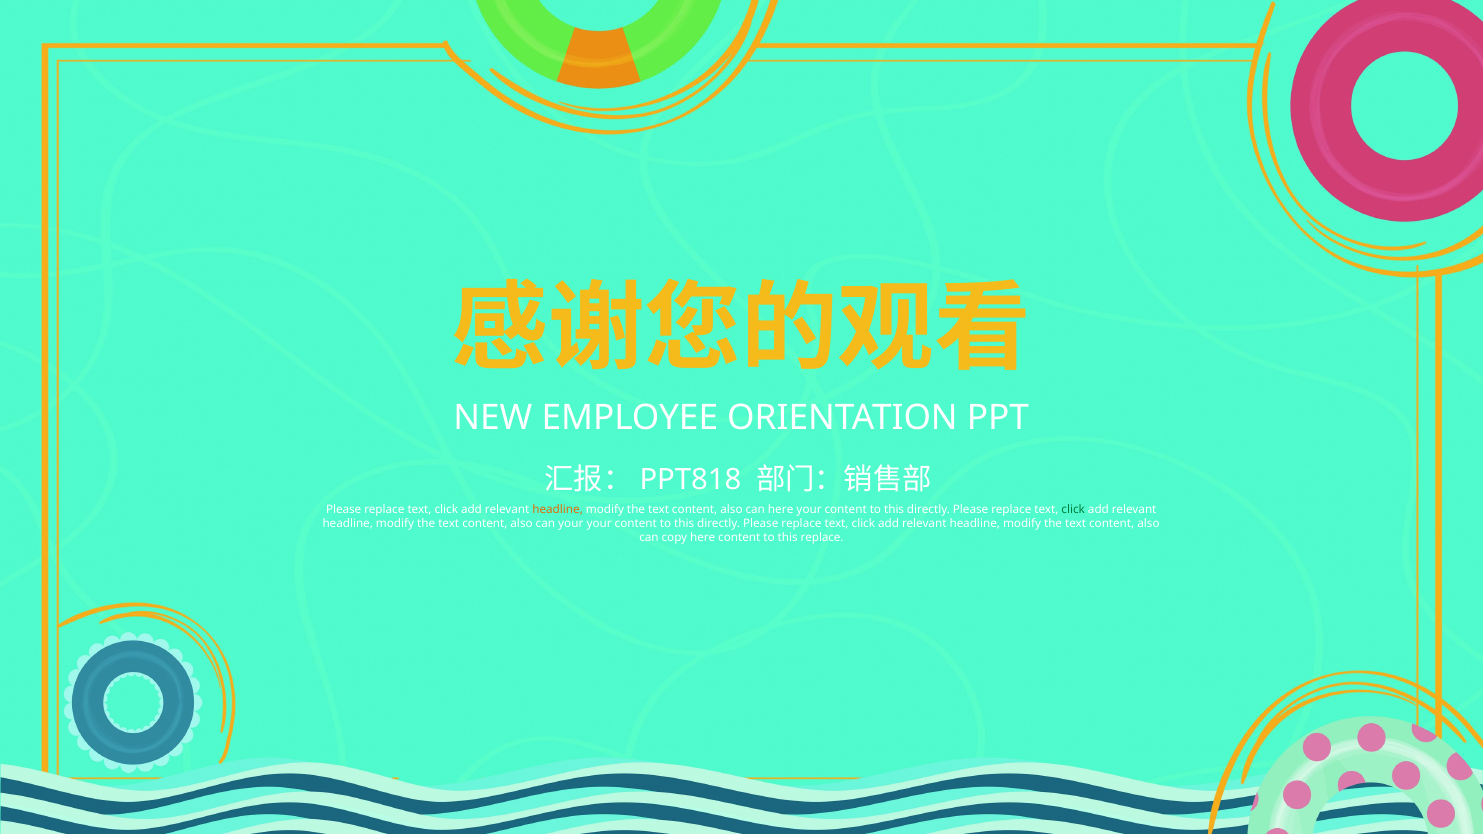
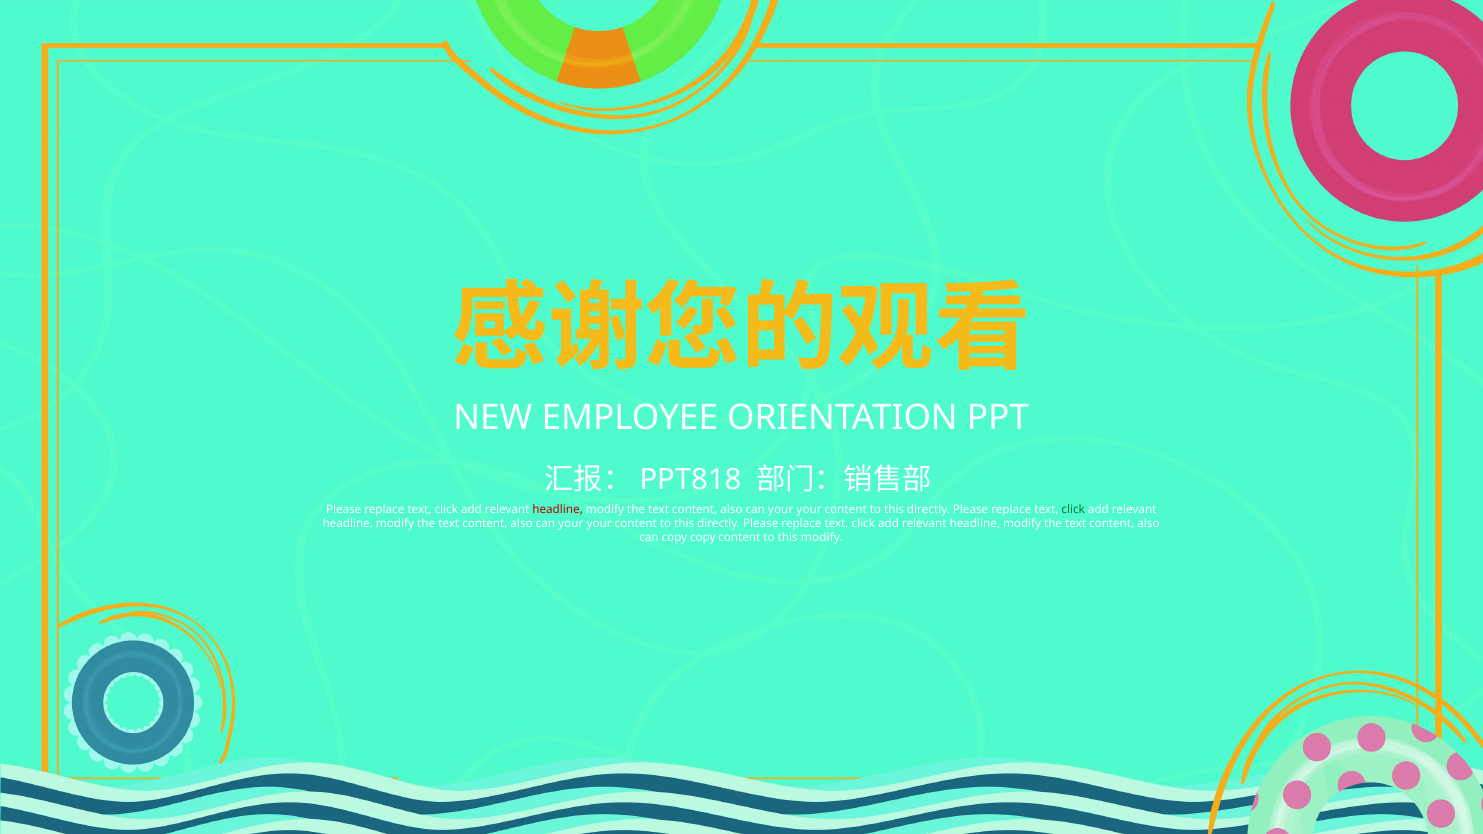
headline at (558, 510) colour: orange -> red
here at (781, 510): here -> your
copy here: here -> copy
this replace: replace -> modify
